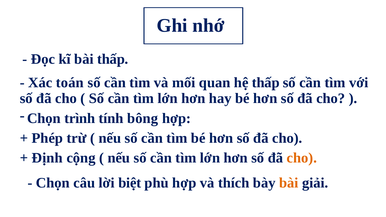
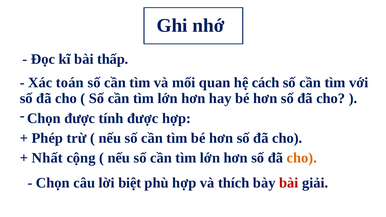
hệ thấp: thấp -> cách
Chọn trình: trình -> được
tính bông: bông -> được
Định: Định -> Nhất
bài at (289, 183) colour: orange -> red
